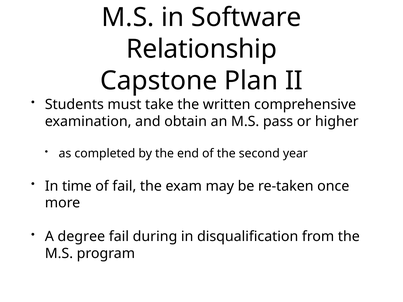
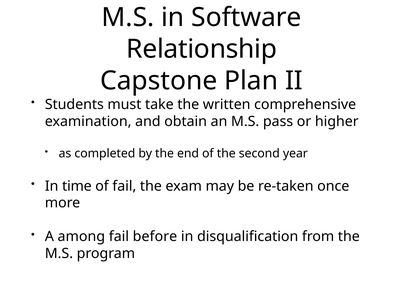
degree: degree -> among
during: during -> before
